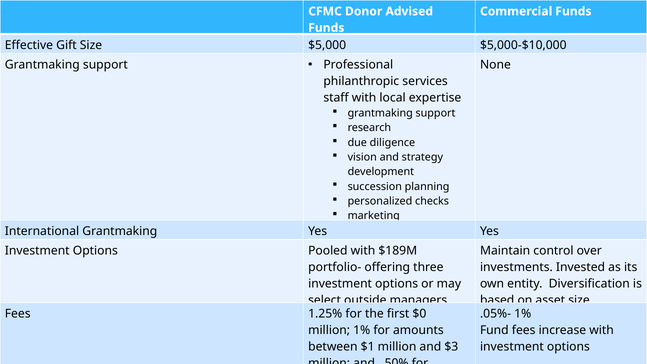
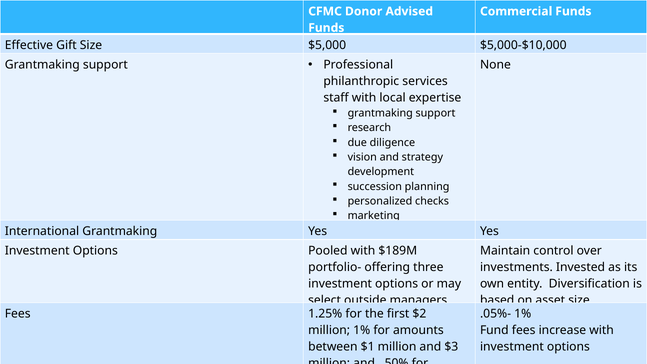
$0: $0 -> $2
